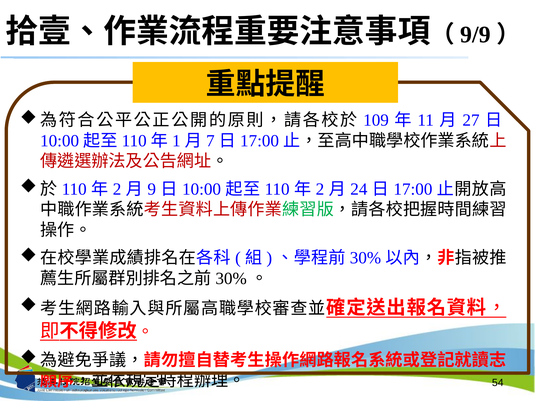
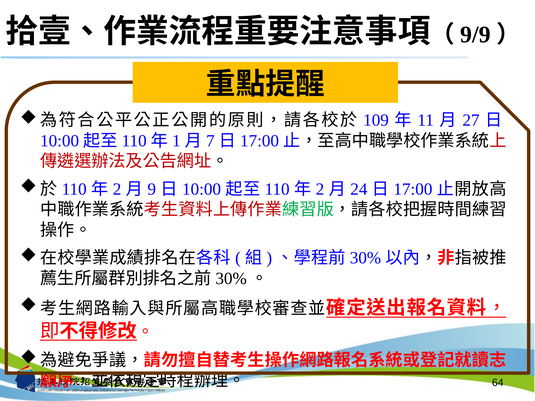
54: 54 -> 64
